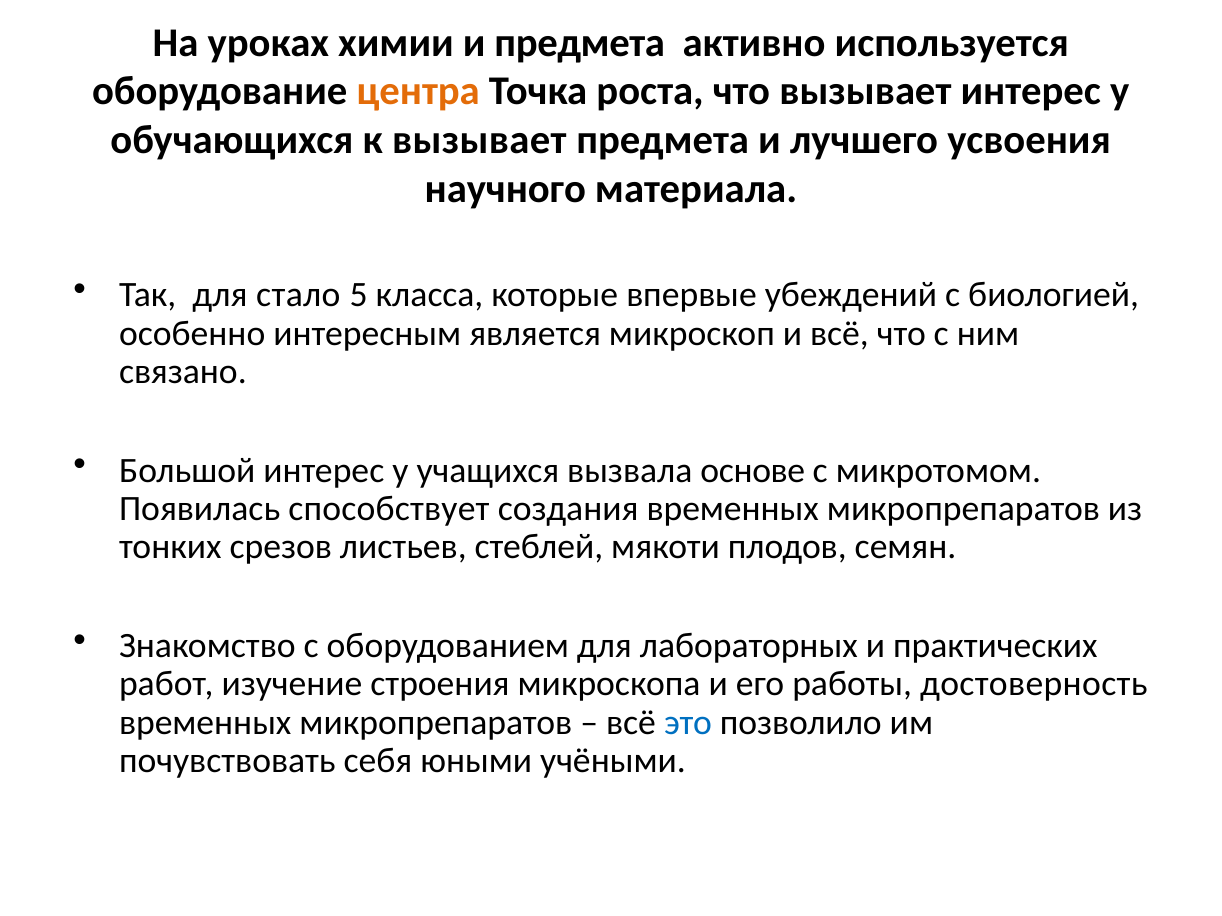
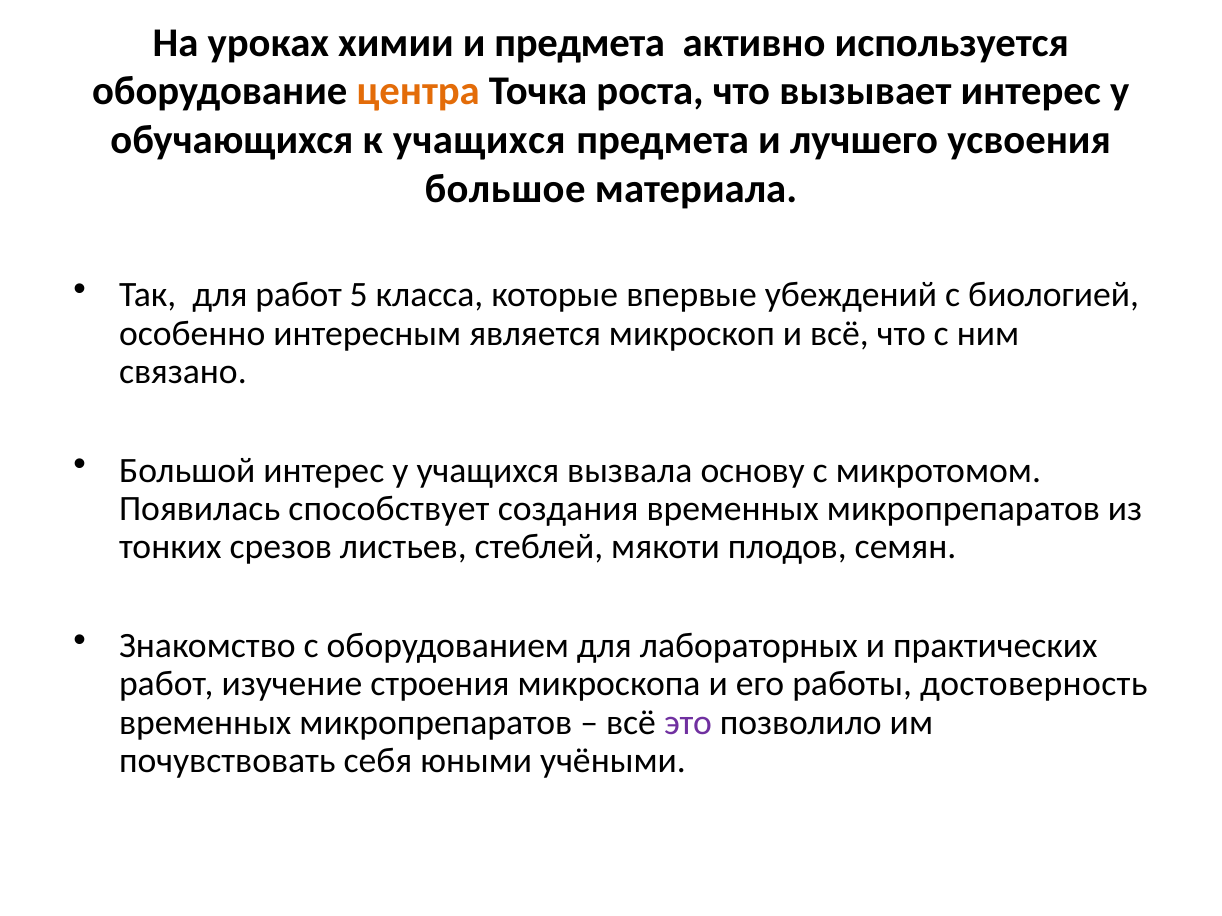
к вызывает: вызывает -> учащихся
научного: научного -> большое
для стало: стало -> работ
основе: основе -> основу
это colour: blue -> purple
